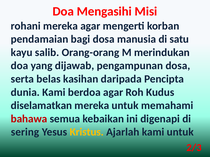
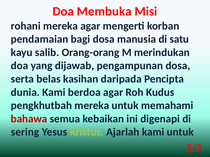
Mengasihi: Mengasihi -> Membuka
diselamatkan: diselamatkan -> pengkhutbah
Kristus colour: yellow -> light green
